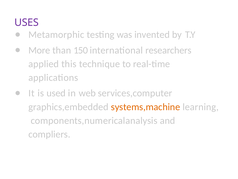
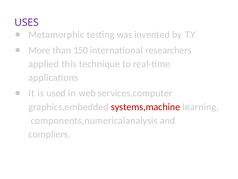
systems,machine colour: orange -> red
